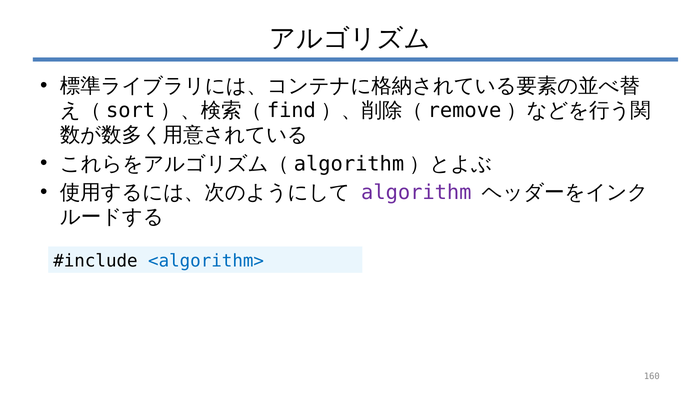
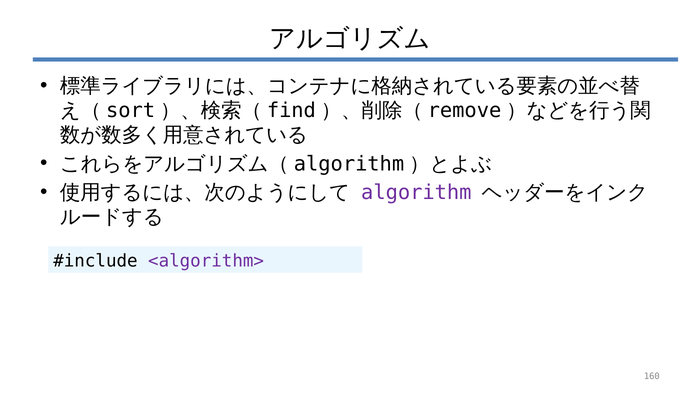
<algorithm> colour: blue -> purple
